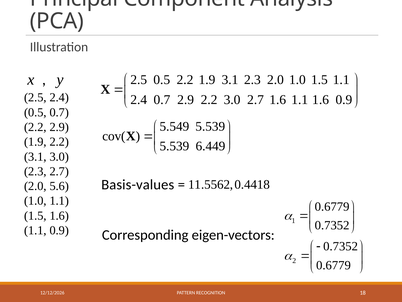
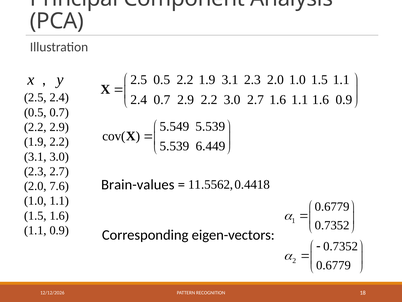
Basis-values: Basis-values -> Brain-values
5.6: 5.6 -> 7.6
